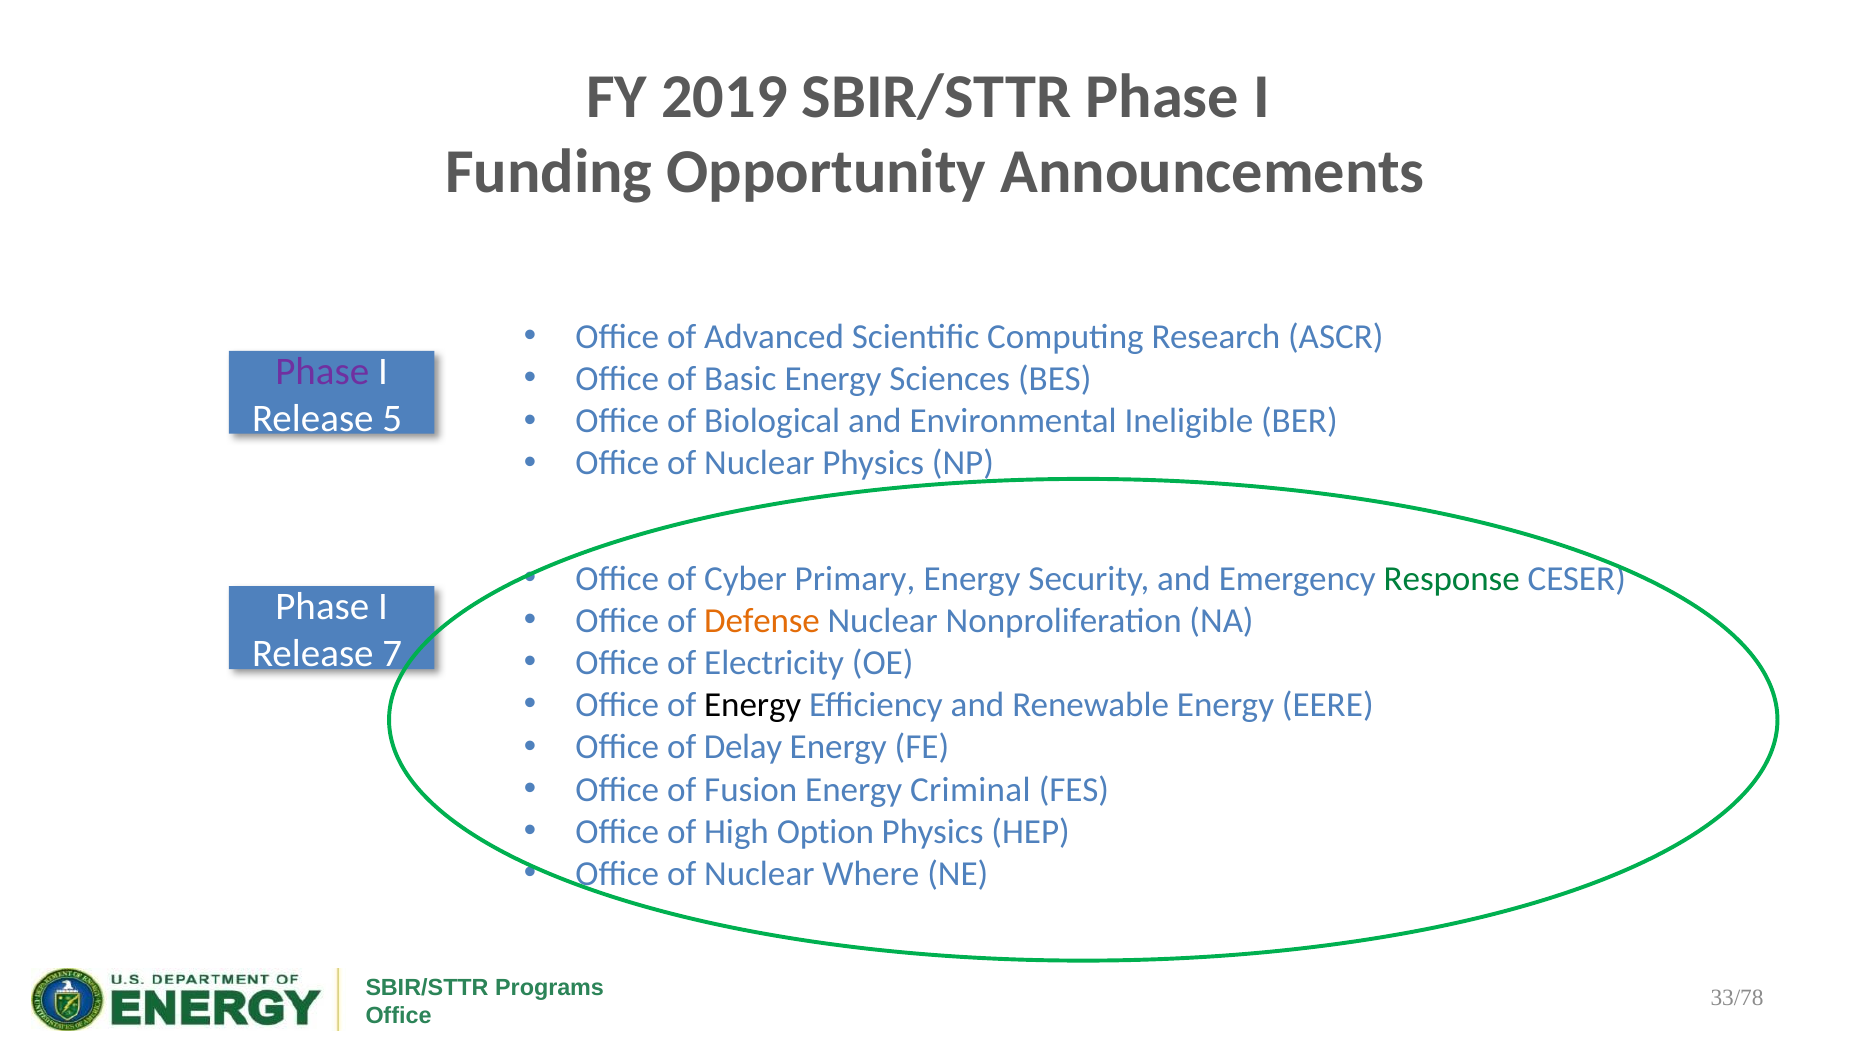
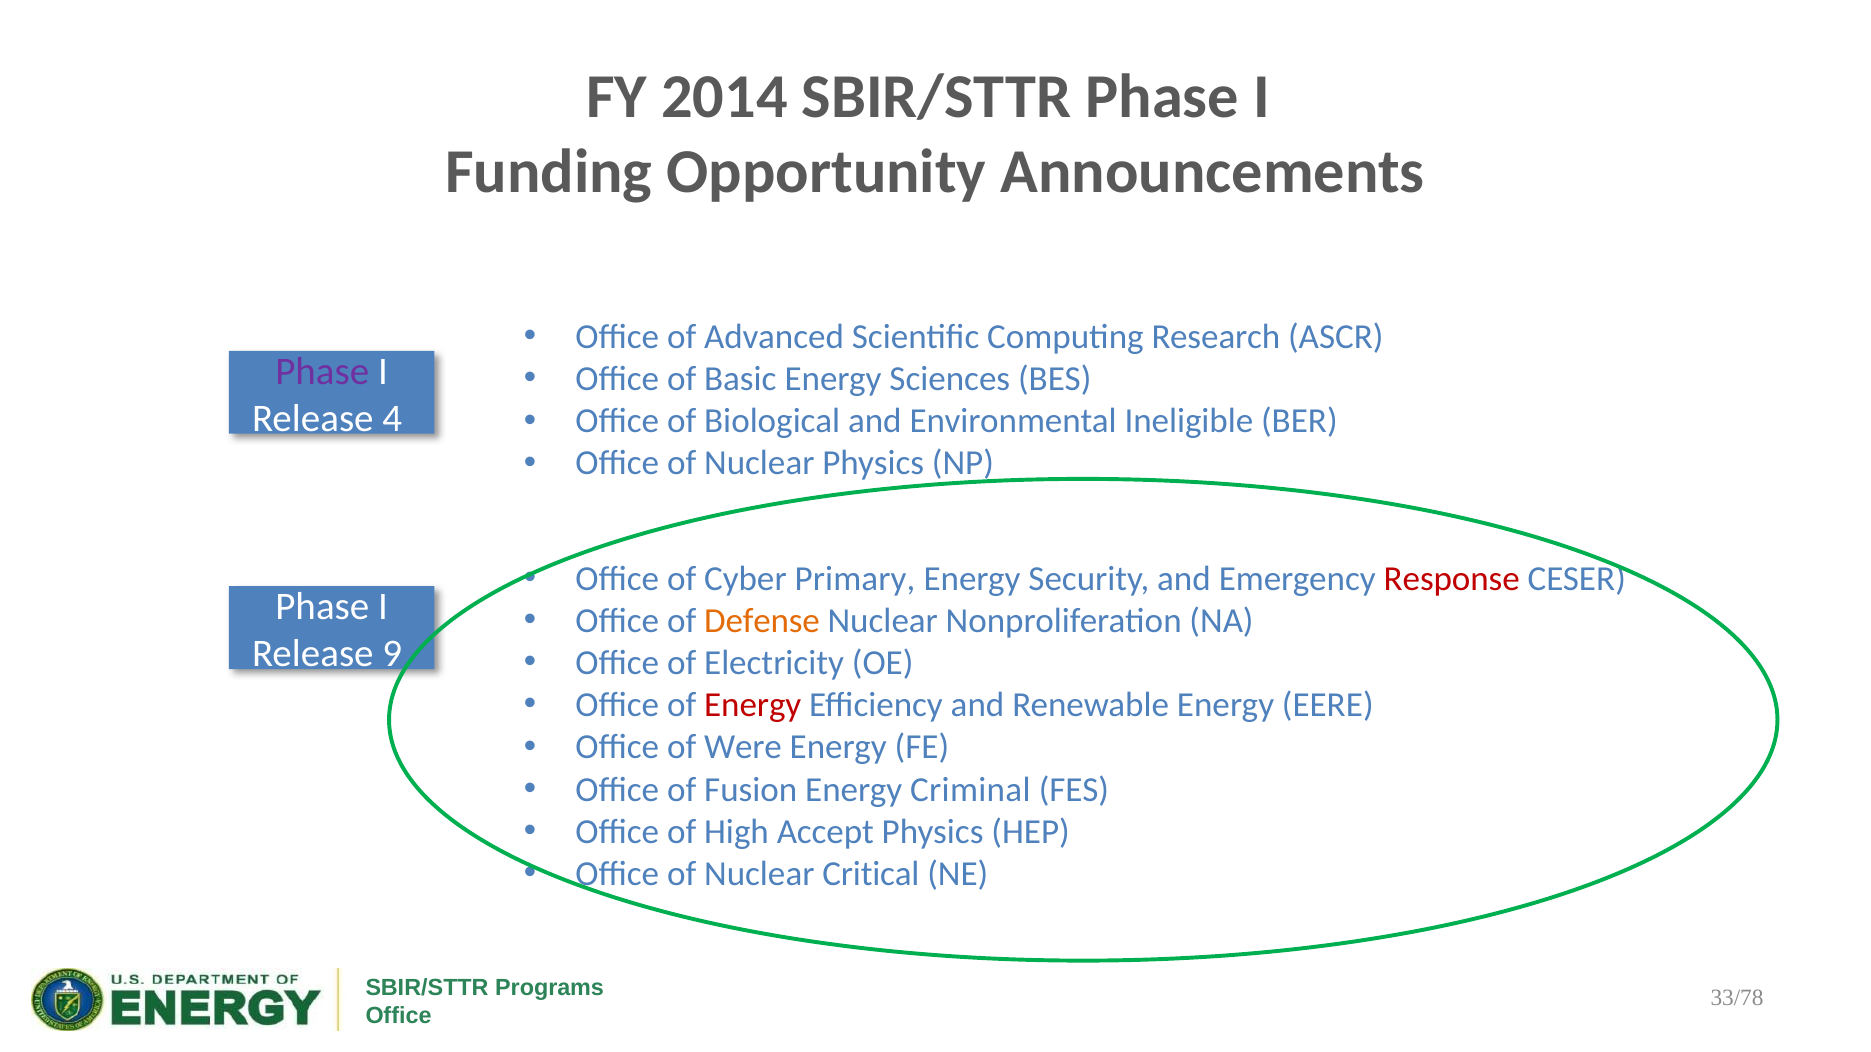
2019: 2019 -> 2014
5: 5 -> 4
Response colour: green -> red
7: 7 -> 9
Energy at (753, 706) colour: black -> red
Delay: Delay -> Were
Option: Option -> Accept
Where: Where -> Critical
